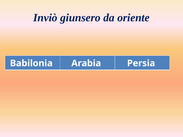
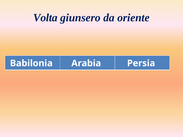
Inviò: Inviò -> Volta
